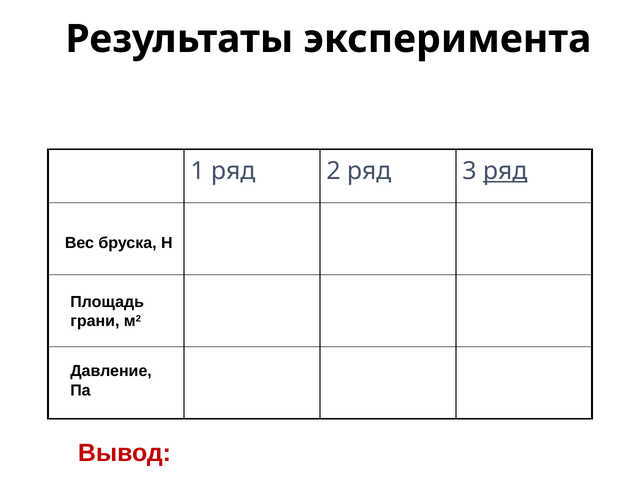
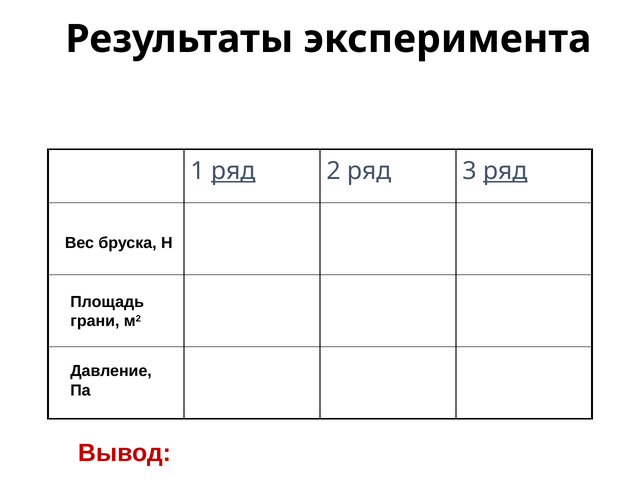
ряд at (233, 171) underline: none -> present
